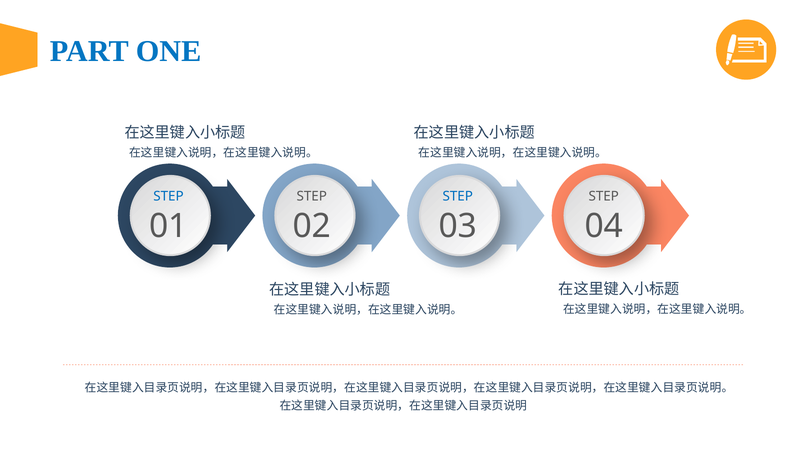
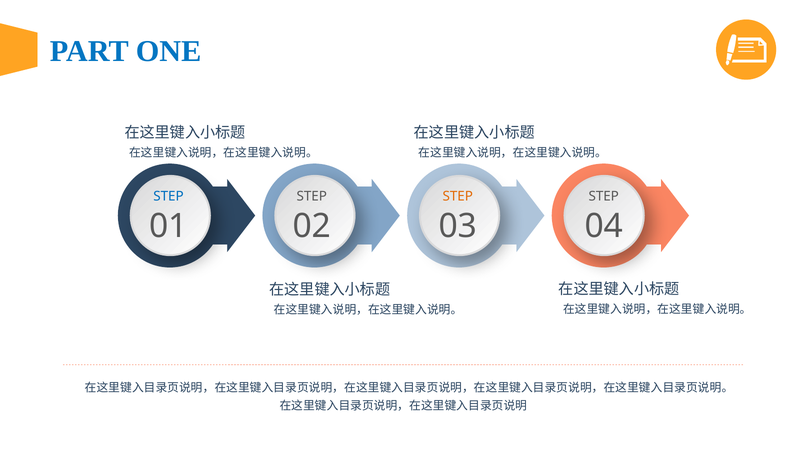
STEP at (458, 196) colour: blue -> orange
